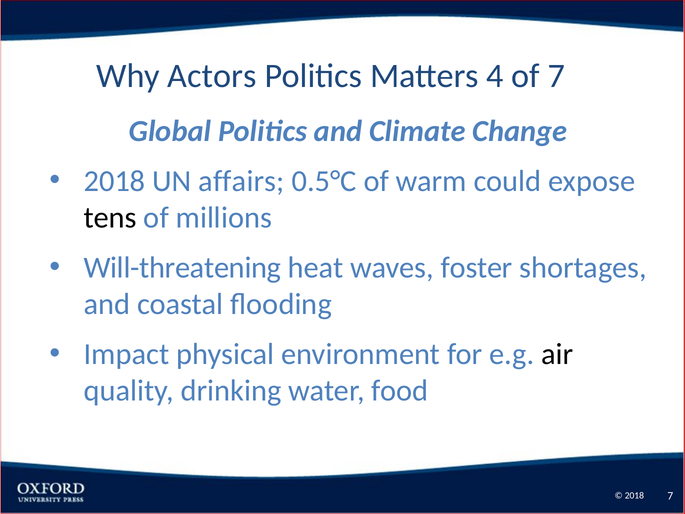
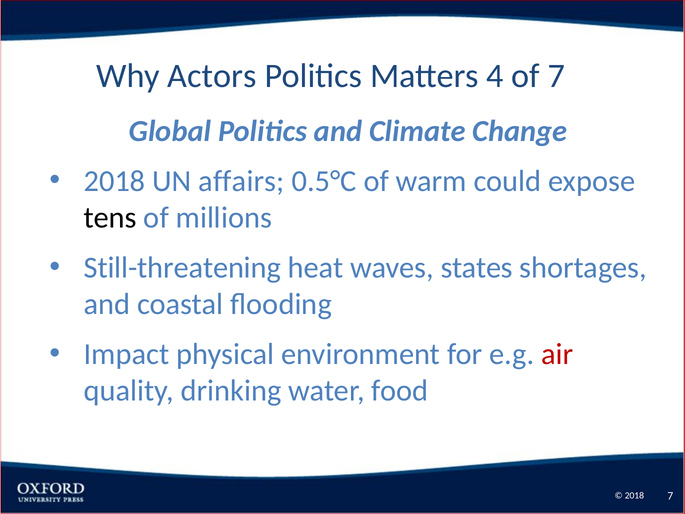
Will-threatening: Will-threatening -> Still-threatening
foster: foster -> states
air colour: black -> red
